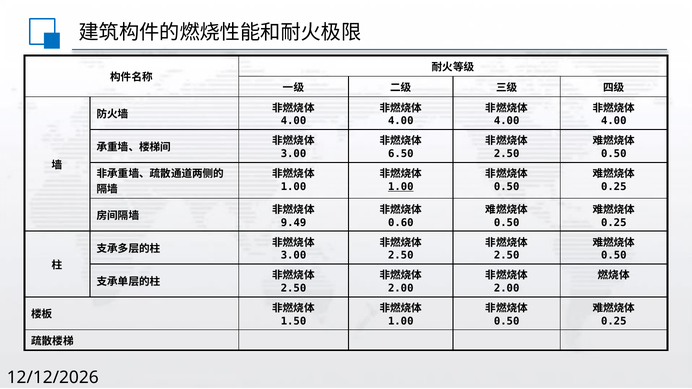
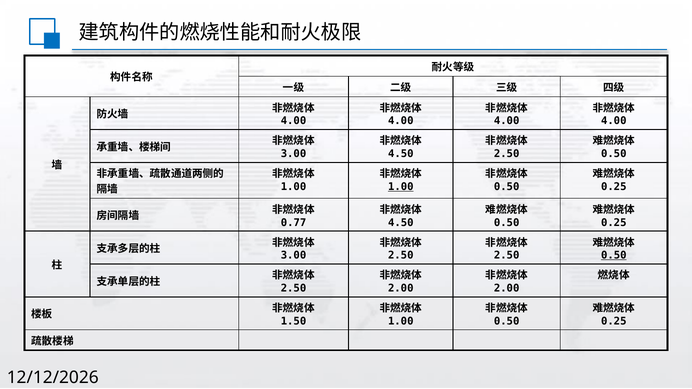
6.50 at (401, 154): 6.50 -> 4.50
9.49: 9.49 -> 0.77
0.60 at (401, 223): 0.60 -> 4.50
0.50 at (614, 256) underline: none -> present
